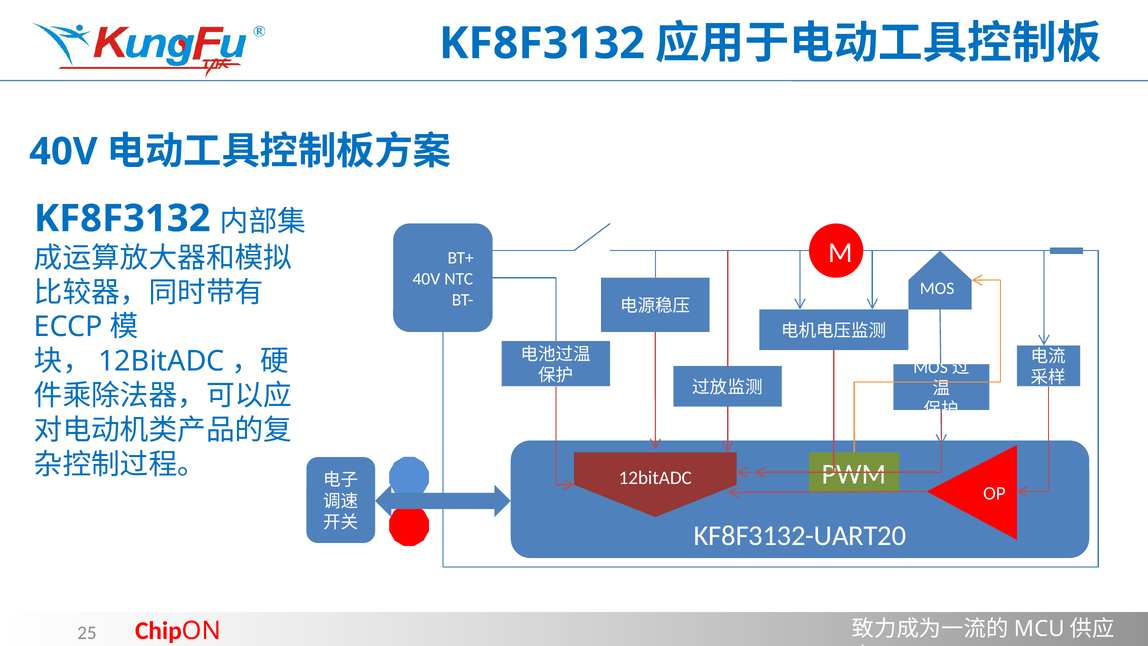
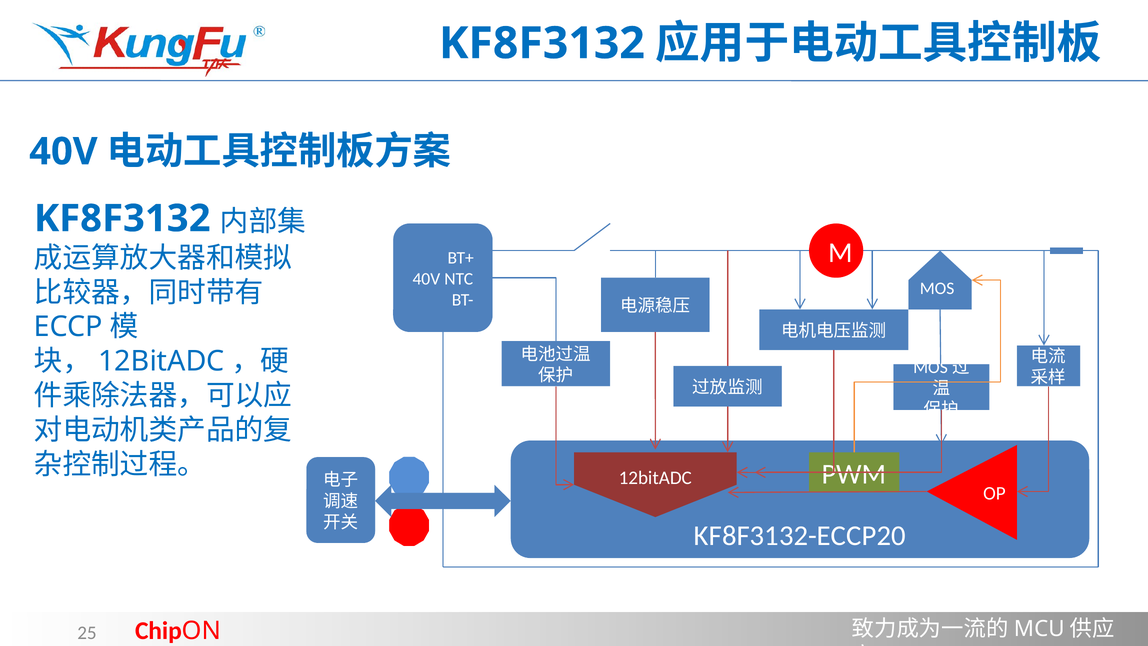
KF8F3132-UART20: KF8F3132-UART20 -> KF8F3132-ECCP20
